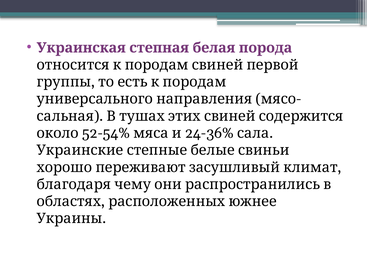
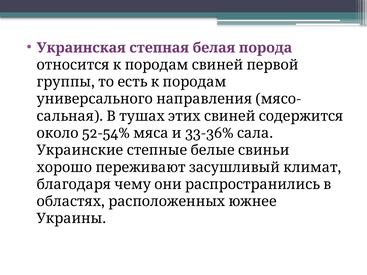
24-36%: 24-36% -> 33-36%
